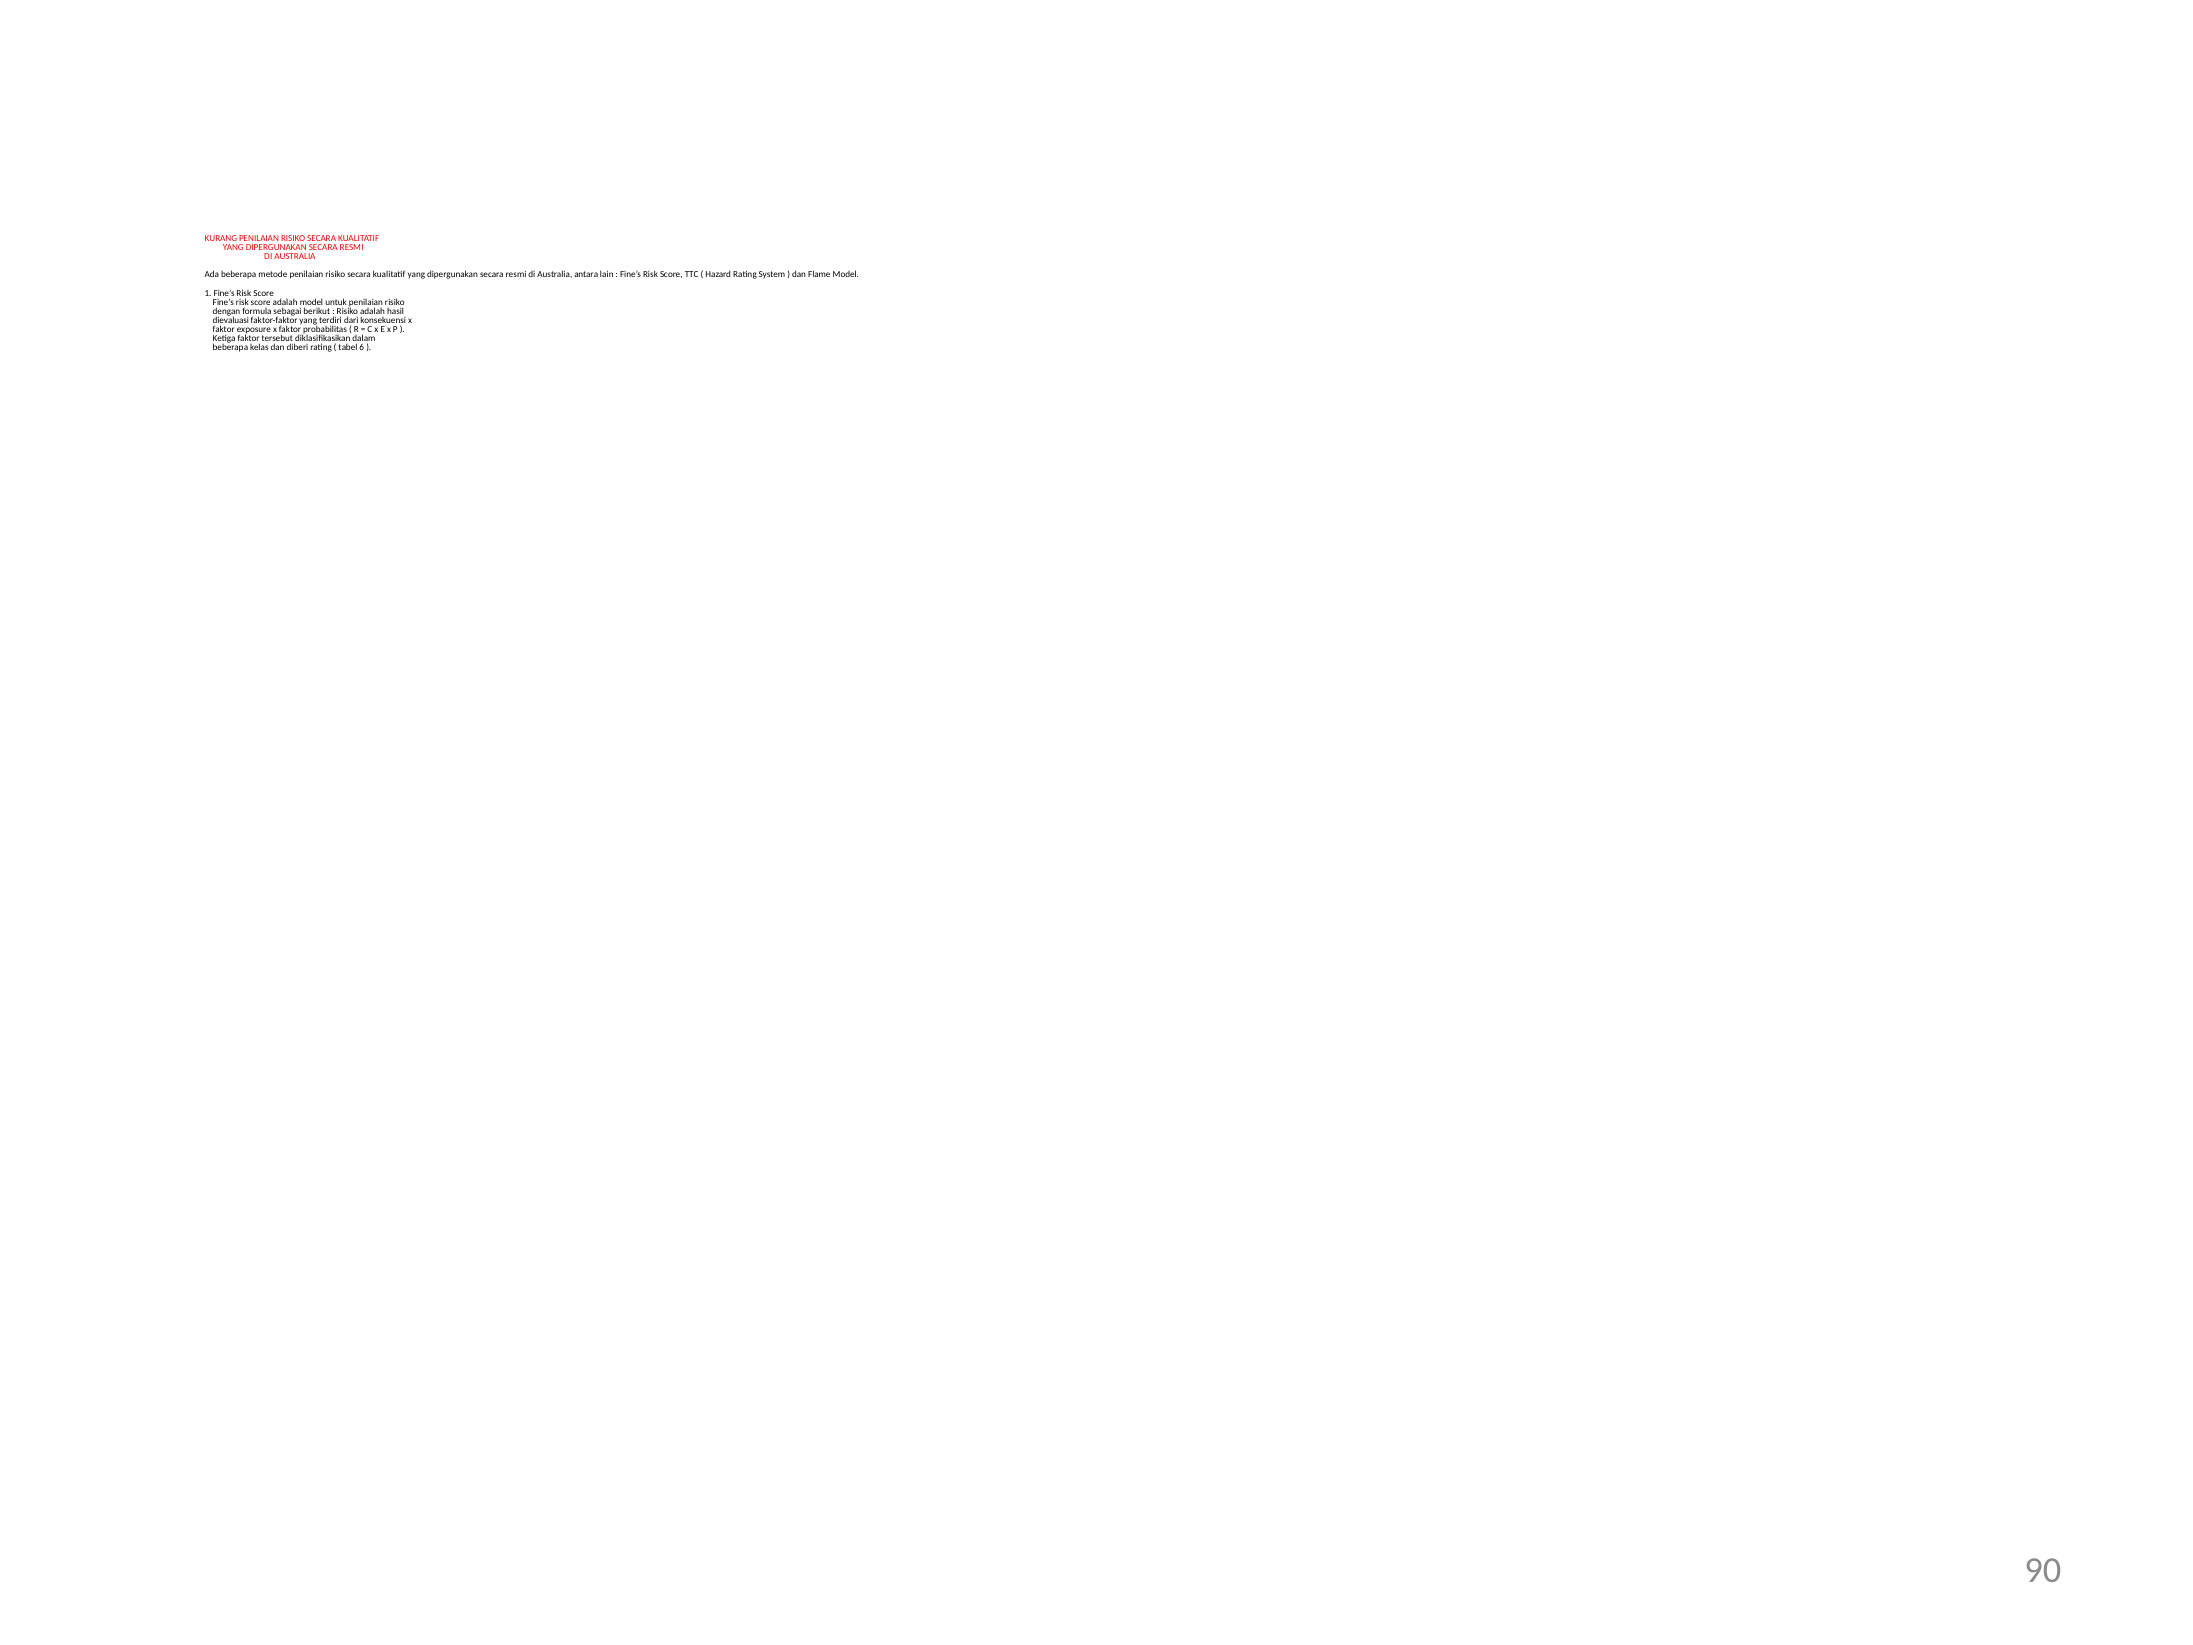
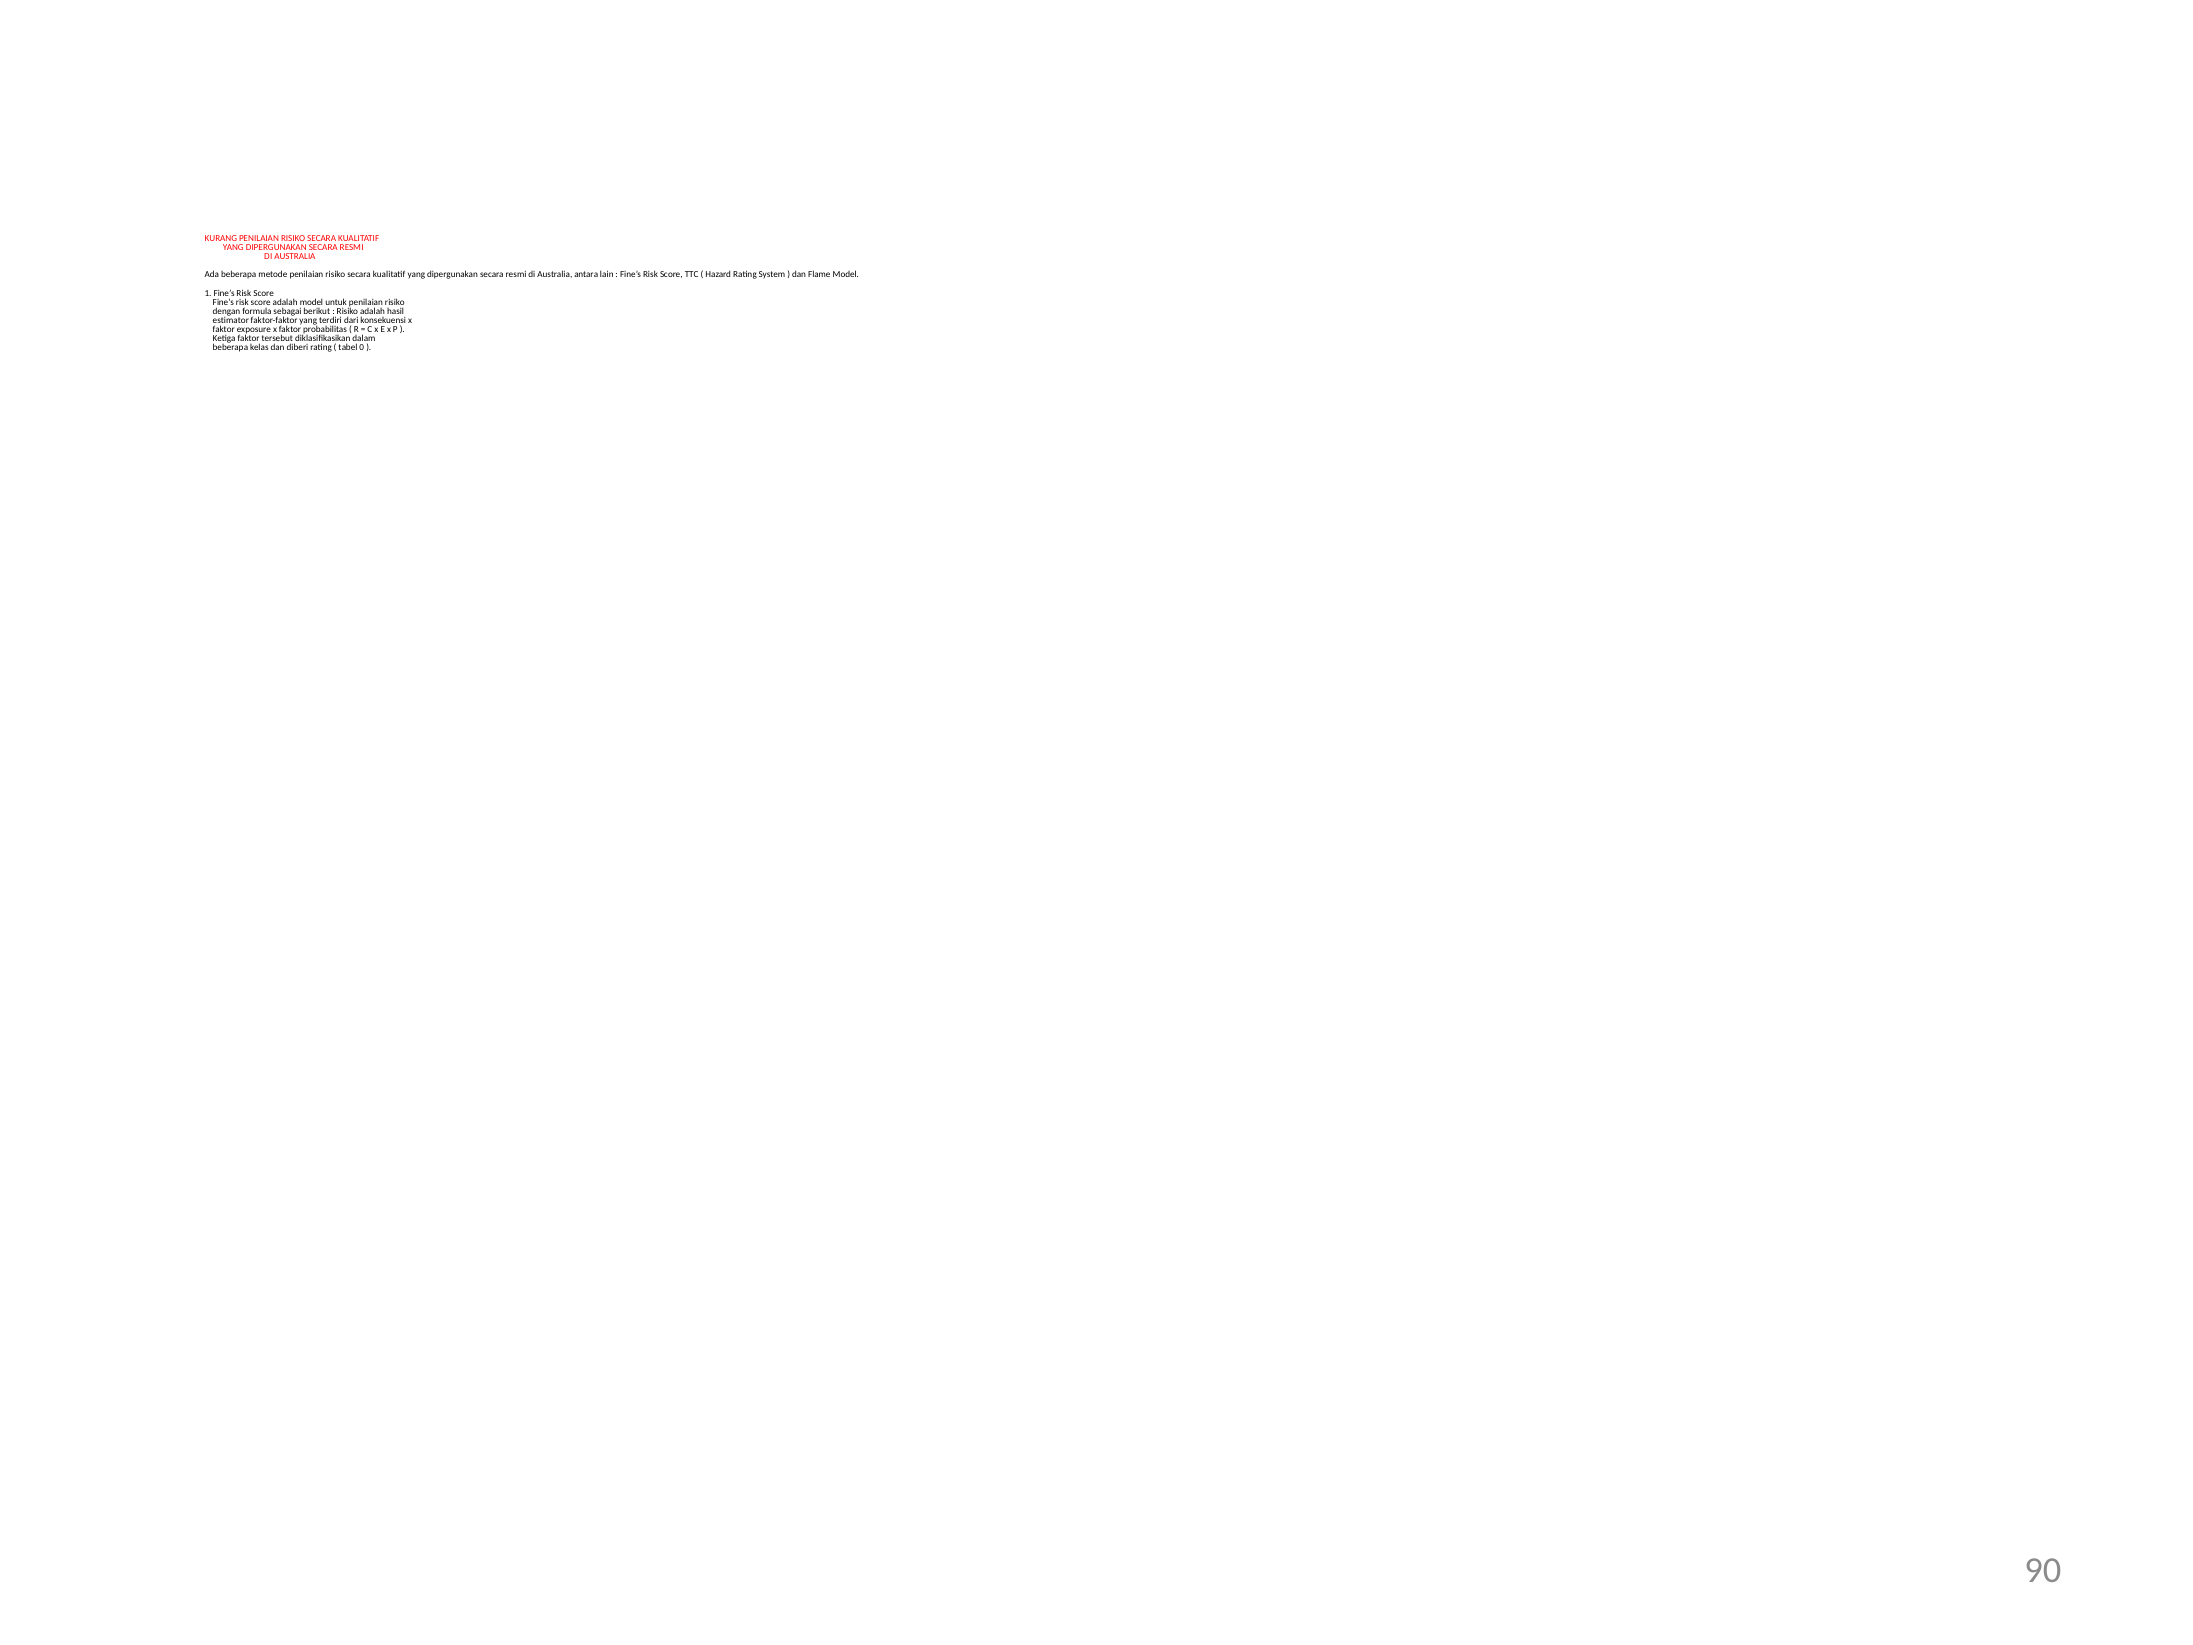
dievaluasi: dievaluasi -> estimator
6: 6 -> 0
